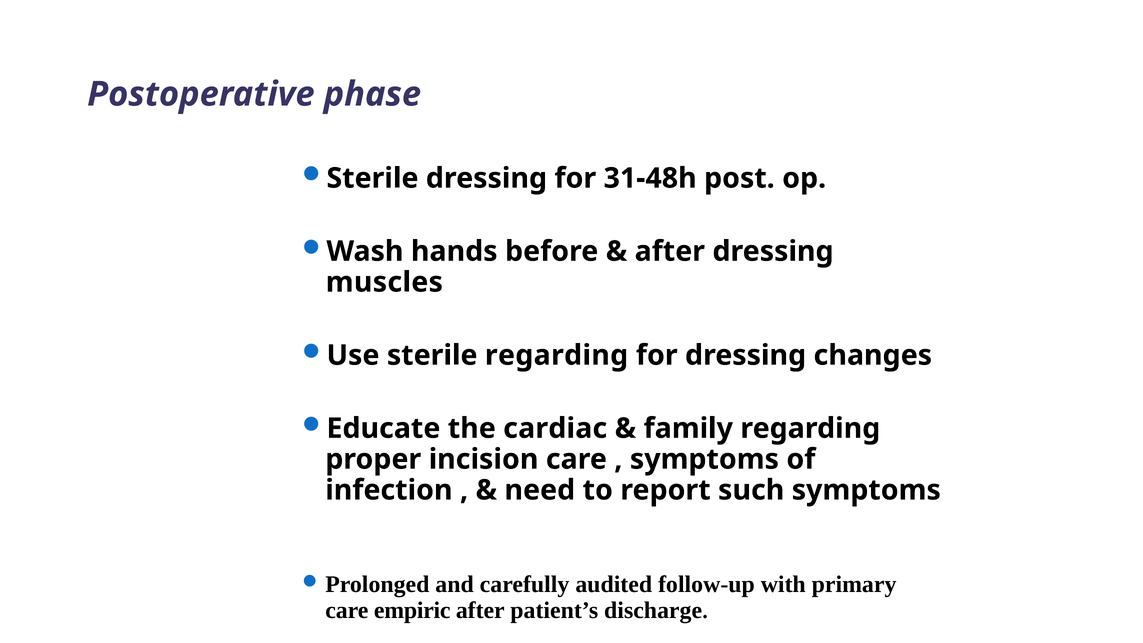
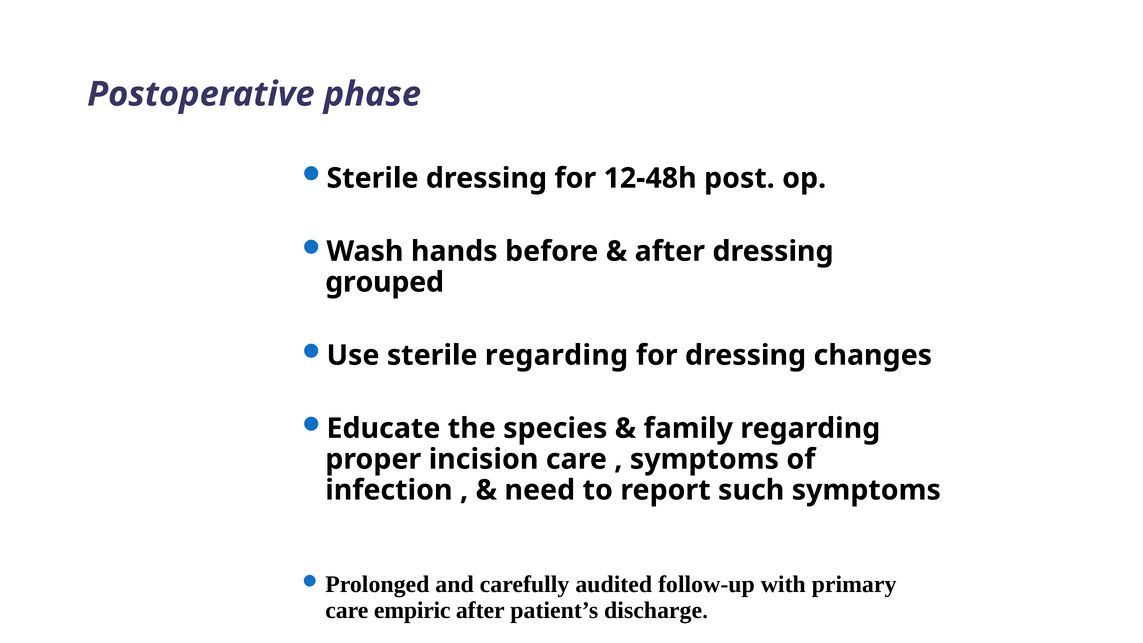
31-48h: 31-48h -> 12-48h
muscles: muscles -> grouped
cardiac: cardiac -> species
